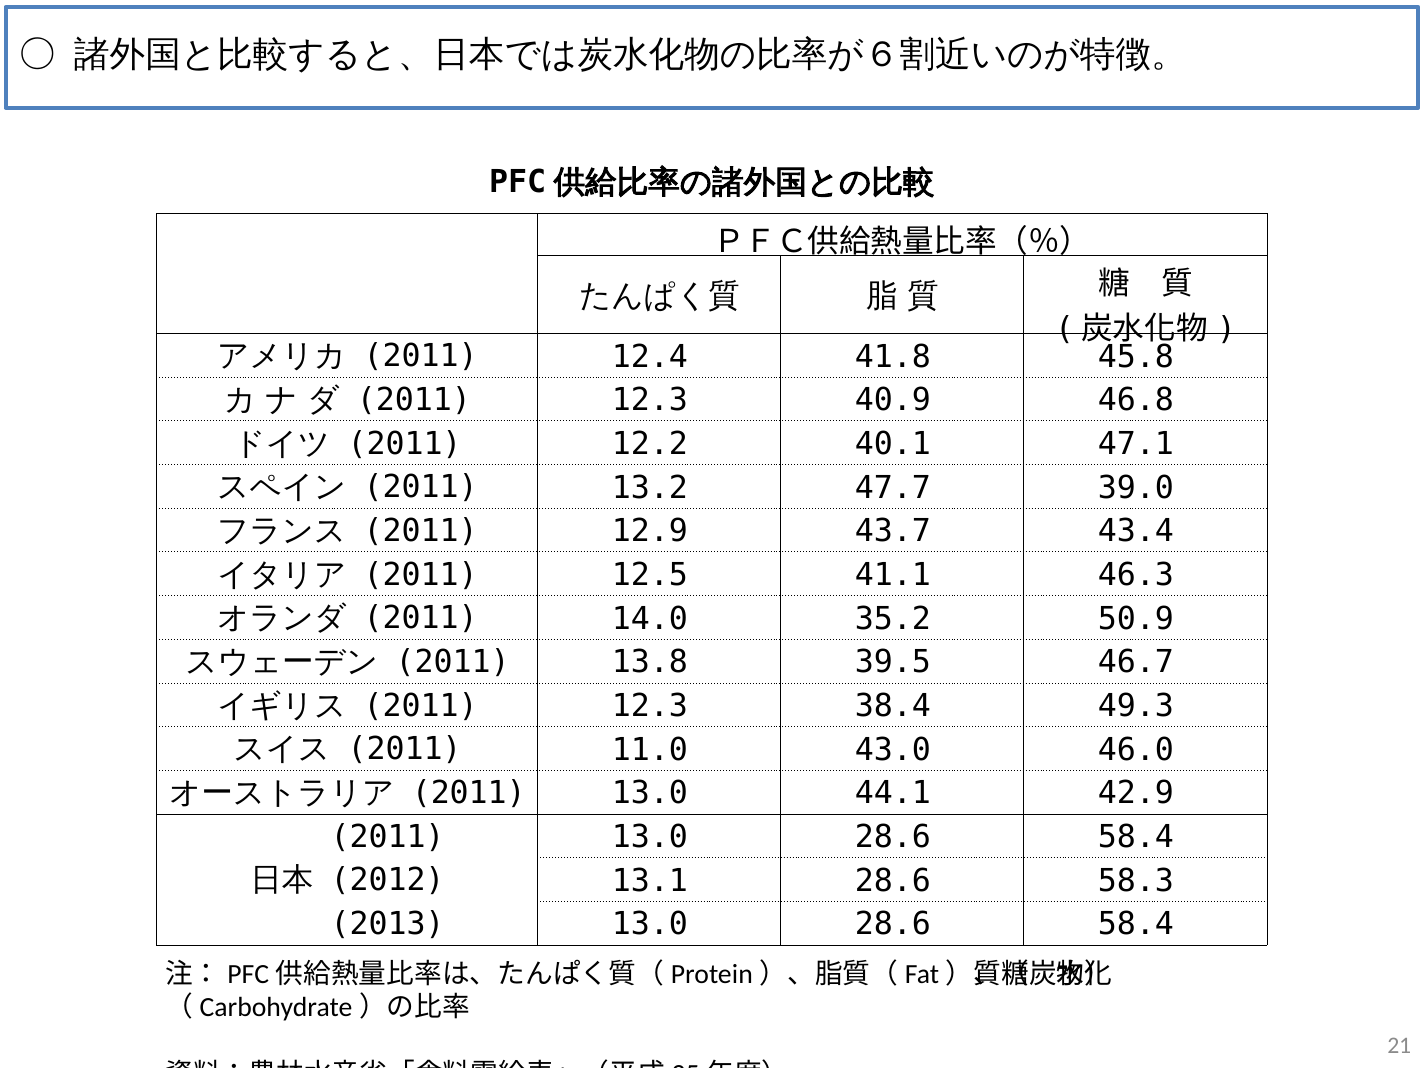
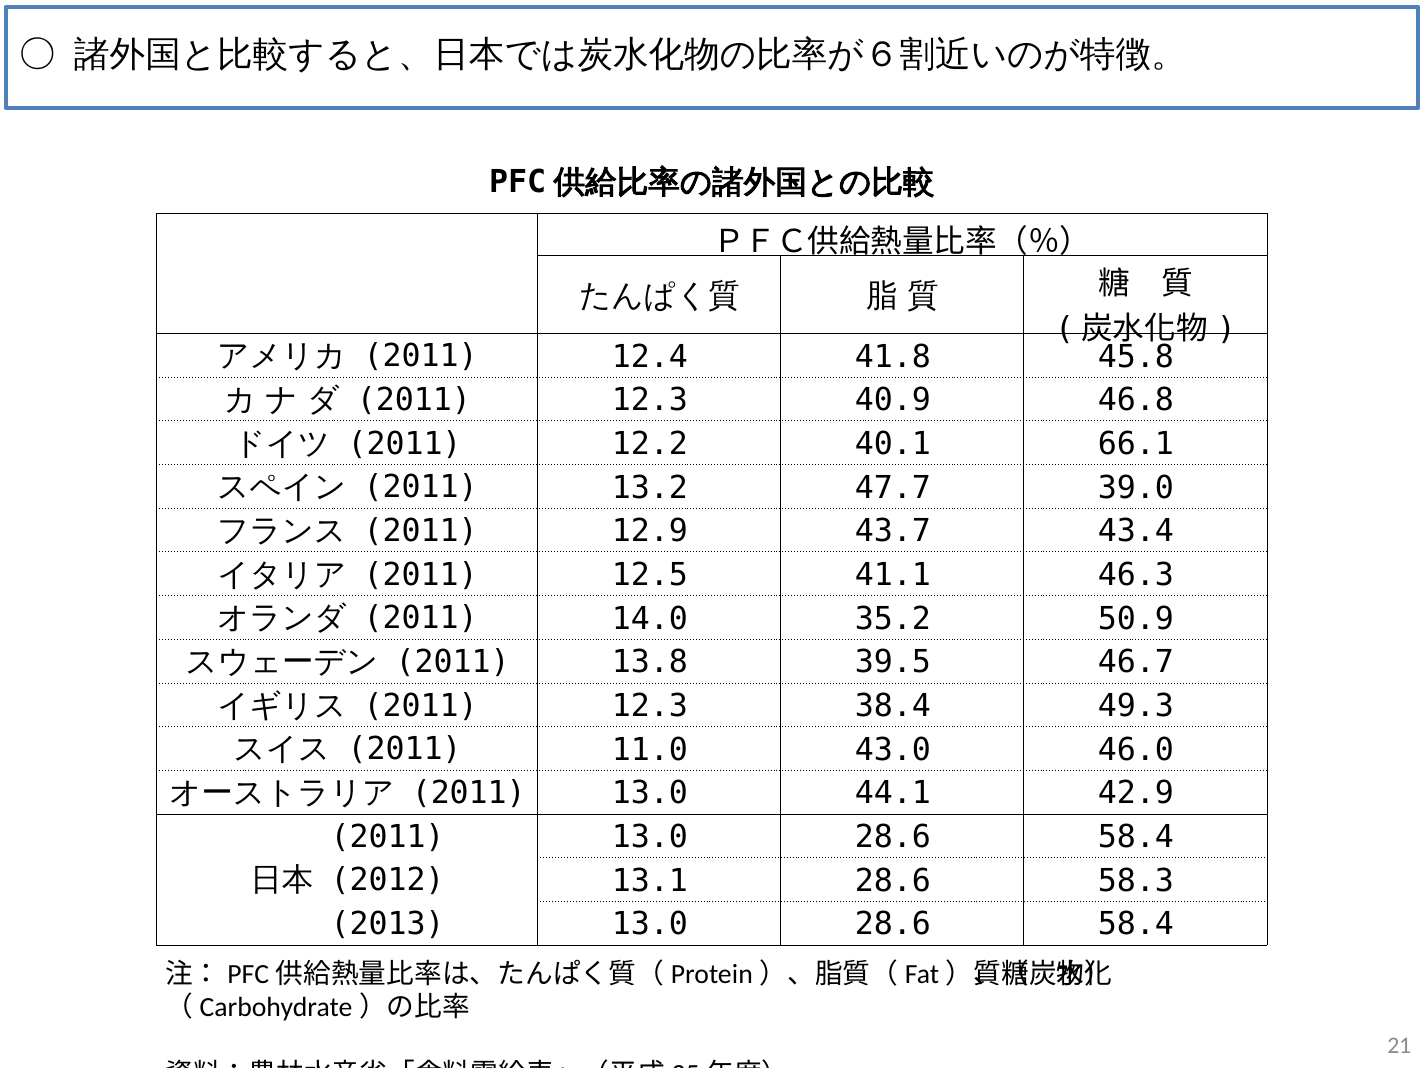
47.1: 47.1 -> 66.1
